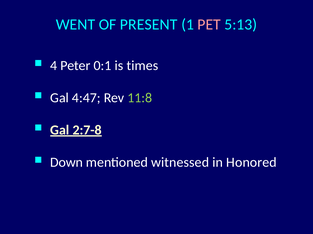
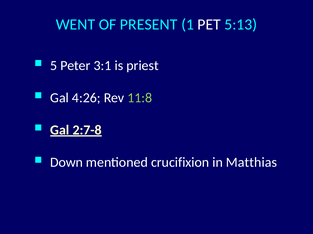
PET colour: pink -> white
4: 4 -> 5
0:1: 0:1 -> 3:1
times: times -> priest
4:47: 4:47 -> 4:26
witnessed: witnessed -> crucifixion
Honored: Honored -> Matthias
